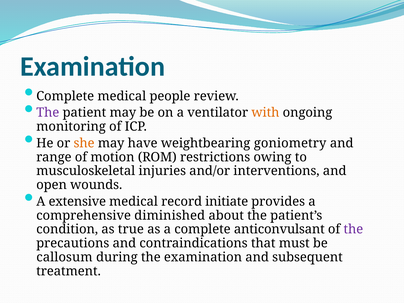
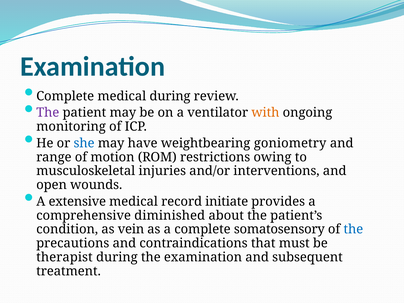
medical people: people -> during
she colour: orange -> blue
true: true -> vein
anticonvulsant: anticonvulsant -> somatosensory
the at (353, 229) colour: purple -> blue
callosum: callosum -> therapist
